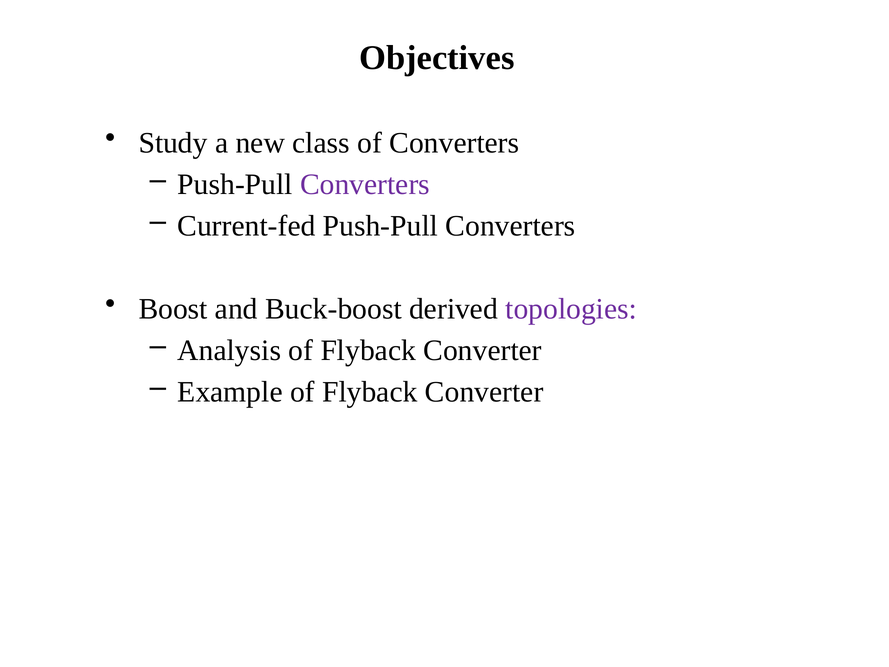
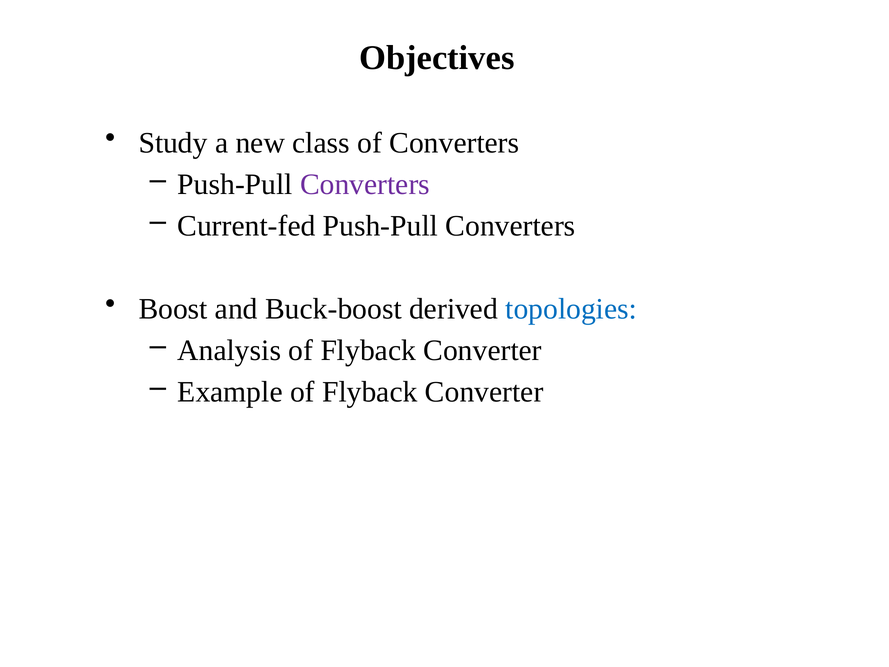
topologies colour: purple -> blue
